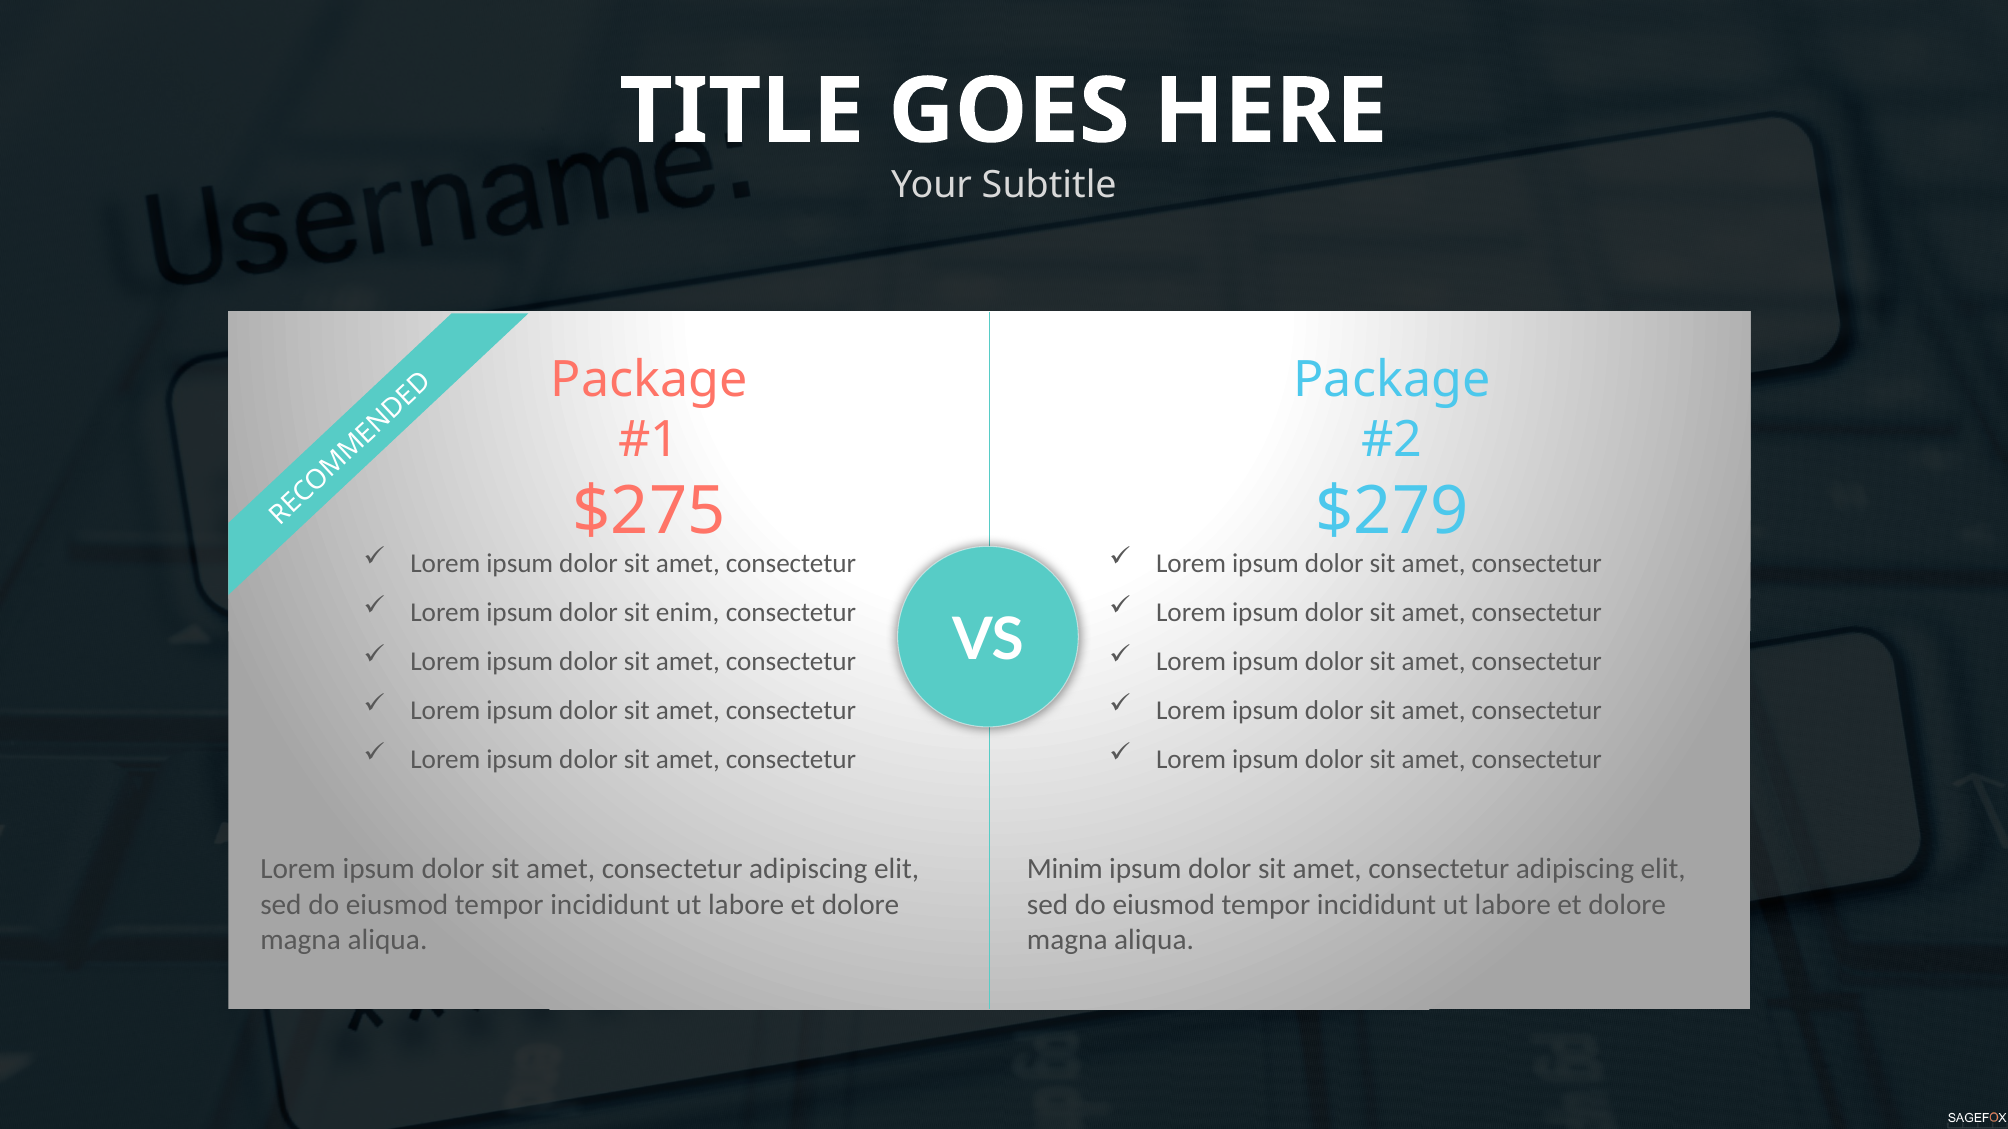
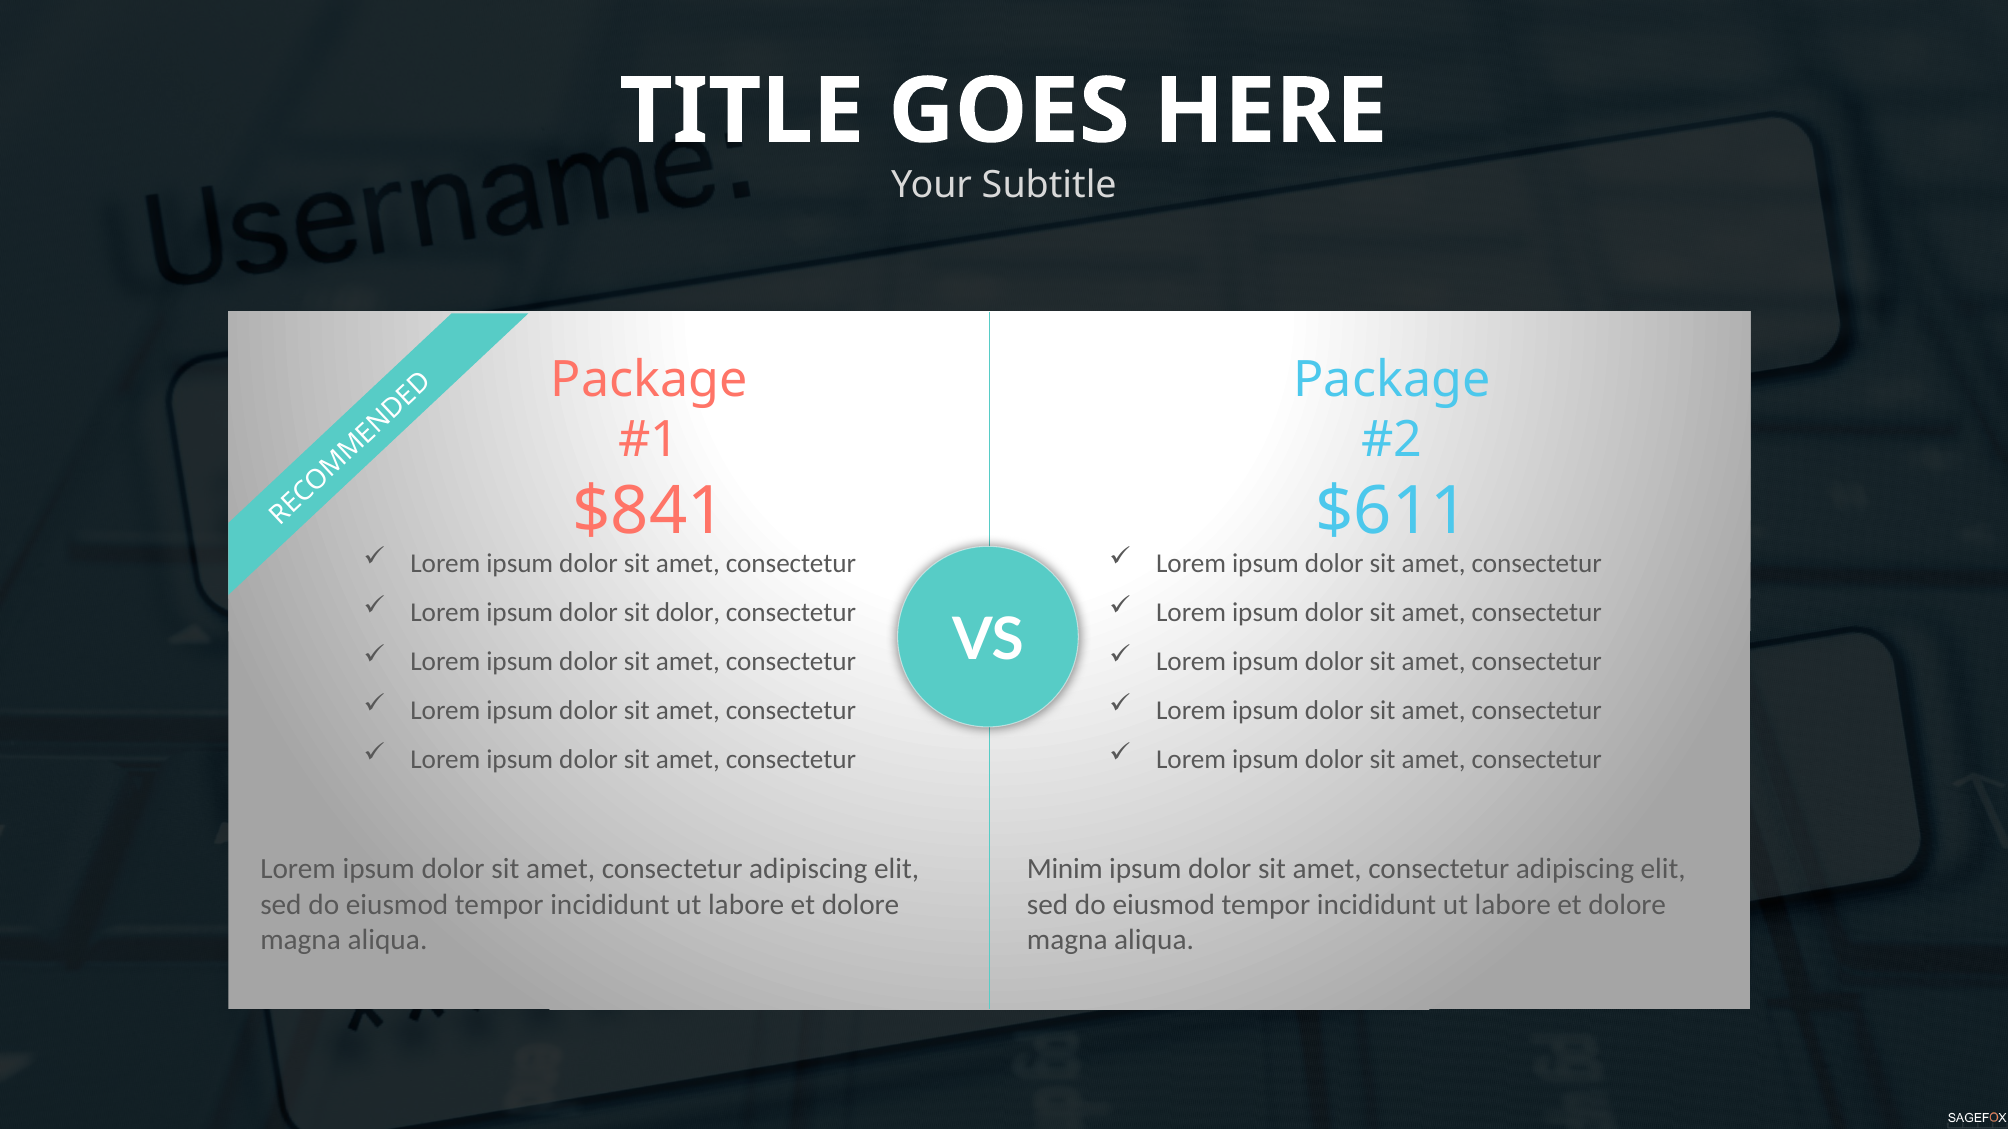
$275: $275 -> $841
$279: $279 -> $611
sit enim: enim -> dolor
